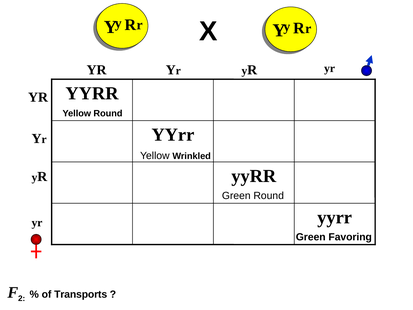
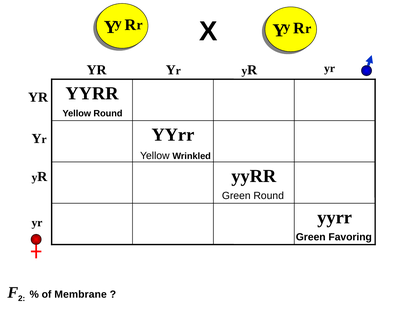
Transports: Transports -> Membrane
